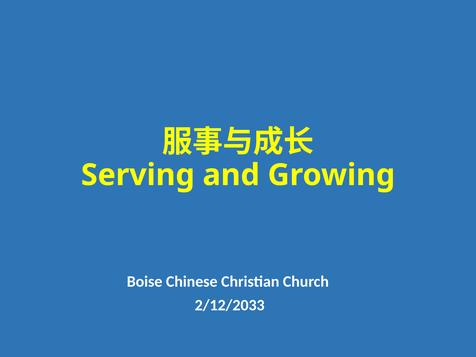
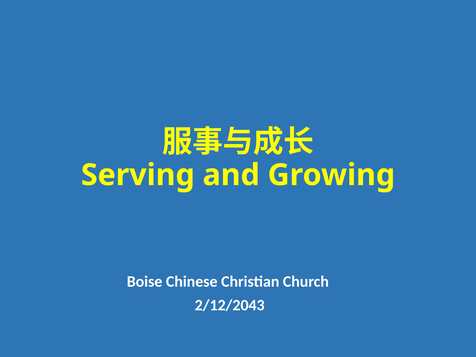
2/12/2033: 2/12/2033 -> 2/12/2043
